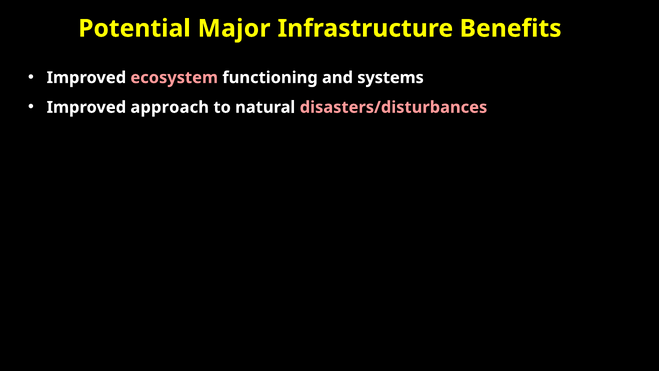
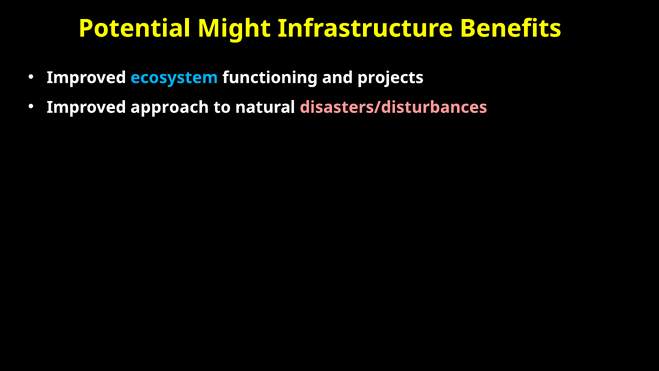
Major: Major -> Might
ecosystem colour: pink -> light blue
systems: systems -> projects
